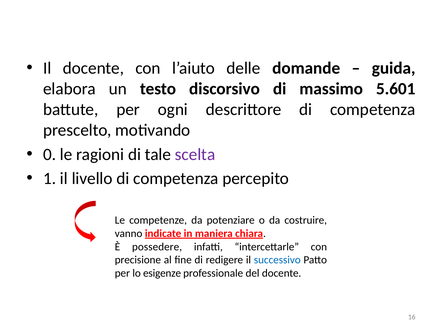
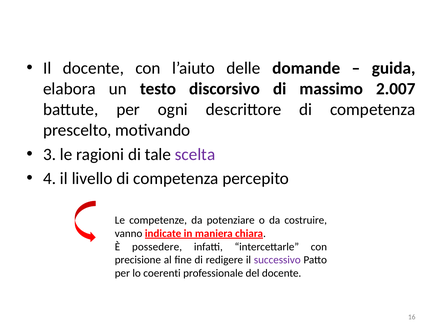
5.601: 5.601 -> 2.007
0: 0 -> 3
1: 1 -> 4
successivo colour: blue -> purple
esigenze: esigenze -> coerenti
